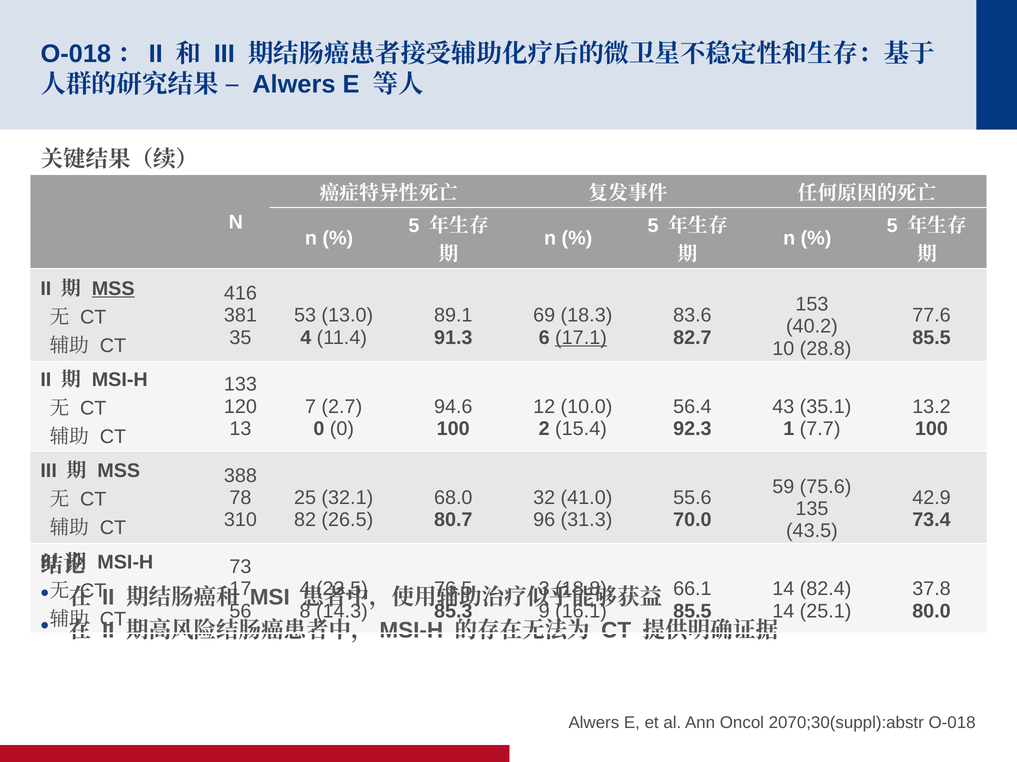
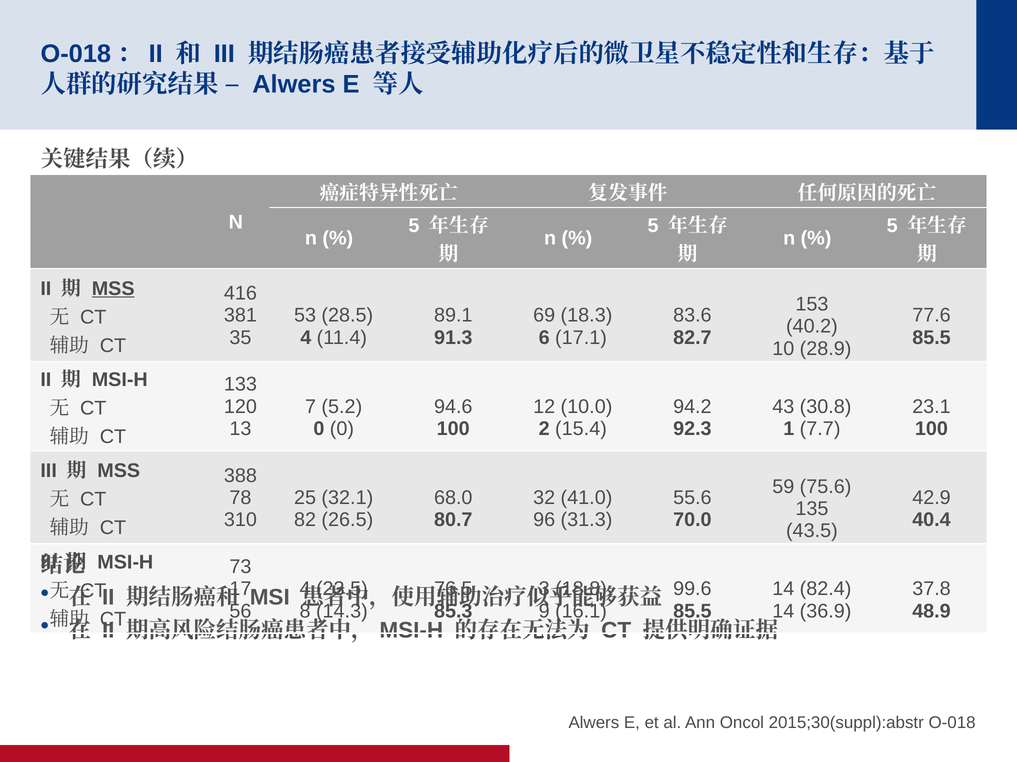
13.0: 13.0 -> 28.5
17.1 underline: present -> none
28.8: 28.8 -> 28.9
2.7: 2.7 -> 5.2
56.4: 56.4 -> 94.2
35.1: 35.1 -> 30.8
13.2: 13.2 -> 23.1
73.4: 73.4 -> 40.4
66.1: 66.1 -> 99.6
25.1: 25.1 -> 36.9
80.0: 80.0 -> 48.9
2070;30(suppl):abstr: 2070;30(suppl):abstr -> 2015;30(suppl):abstr
